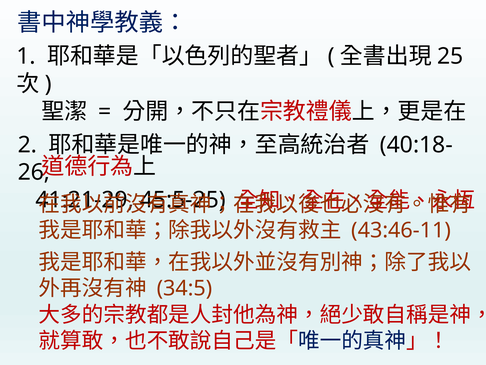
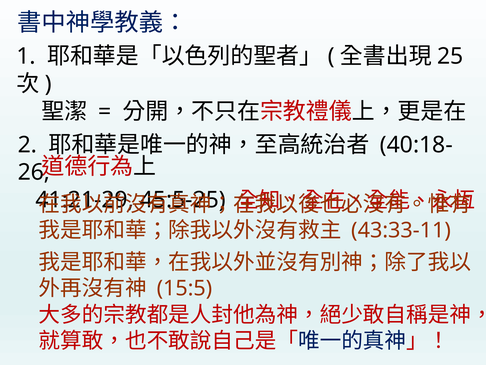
43:46-11: 43:46-11 -> 43:33-11
34:5: 34:5 -> 15:5
